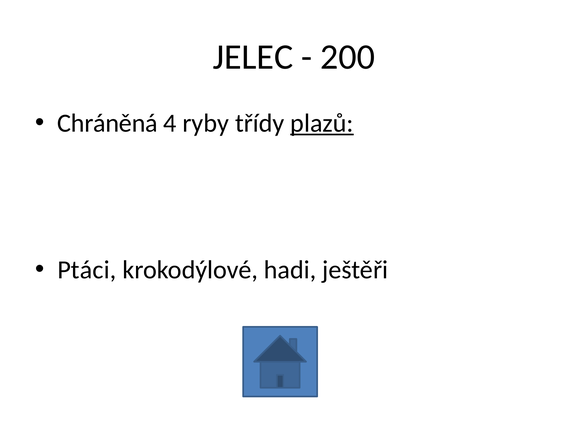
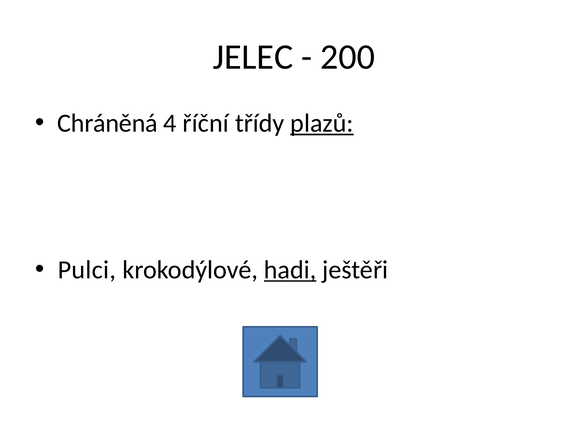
ryby: ryby -> říční
Ptáci: Ptáci -> Pulci
hadi underline: none -> present
